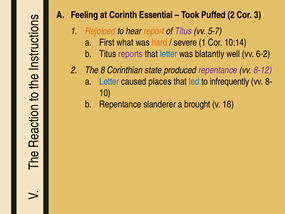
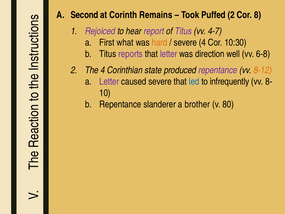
Feeling: Feeling -> Second
Essential: Essential -> Remains
3: 3 -> 8
Rejoiced colour: orange -> purple
report colour: orange -> purple
5-7: 5-7 -> 4-7
severe 1: 1 -> 4
10:14: 10:14 -> 10:30
letter at (169, 54) colour: blue -> purple
blatantly: blatantly -> direction
6-2: 6-2 -> 6-8
The 8: 8 -> 4
8-12 colour: purple -> orange
Letter at (109, 81) colour: blue -> purple
caused places: places -> severe
brought: brought -> brother
16: 16 -> 80
